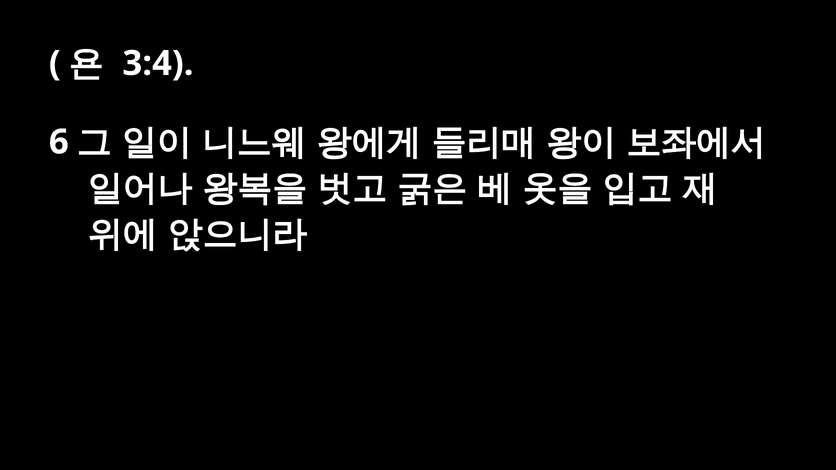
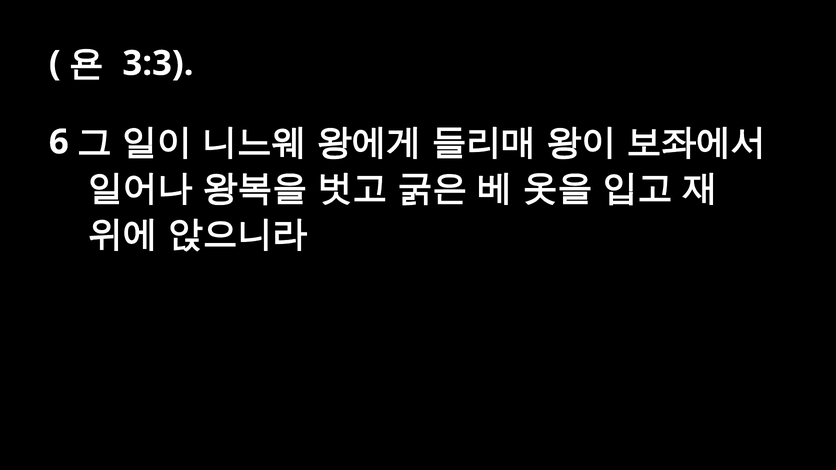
3:4: 3:4 -> 3:3
